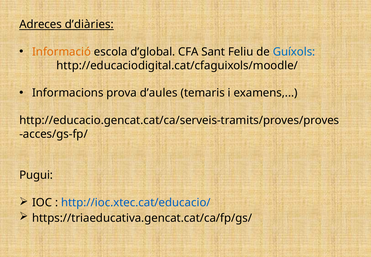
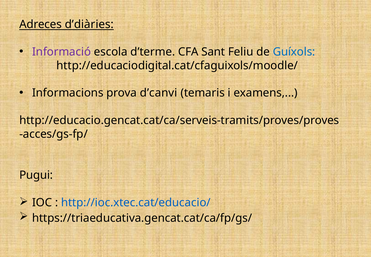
Informació colour: orange -> purple
d’global: d’global -> d’terme
d’aules: d’aules -> d’canvi
